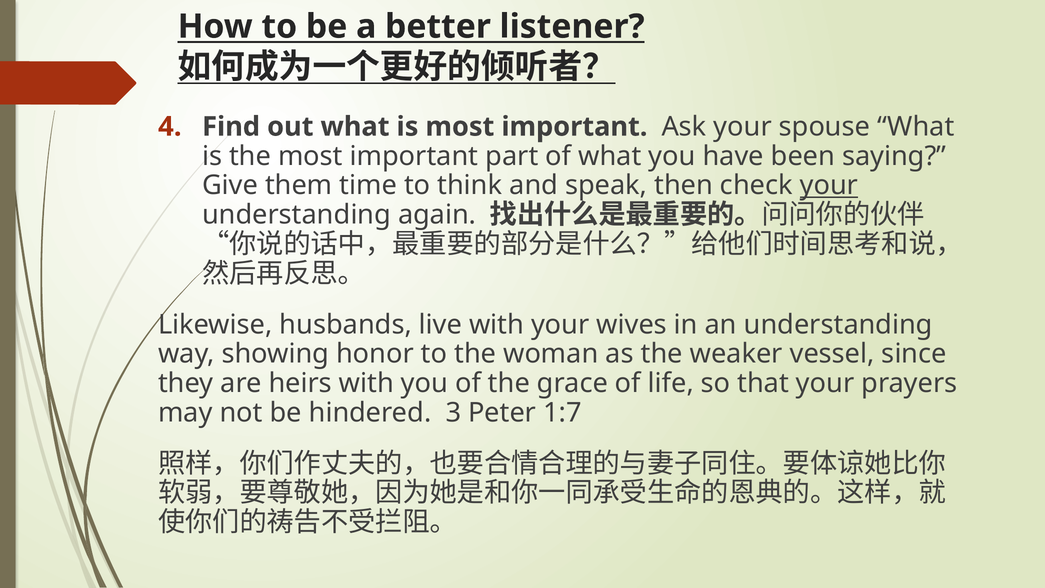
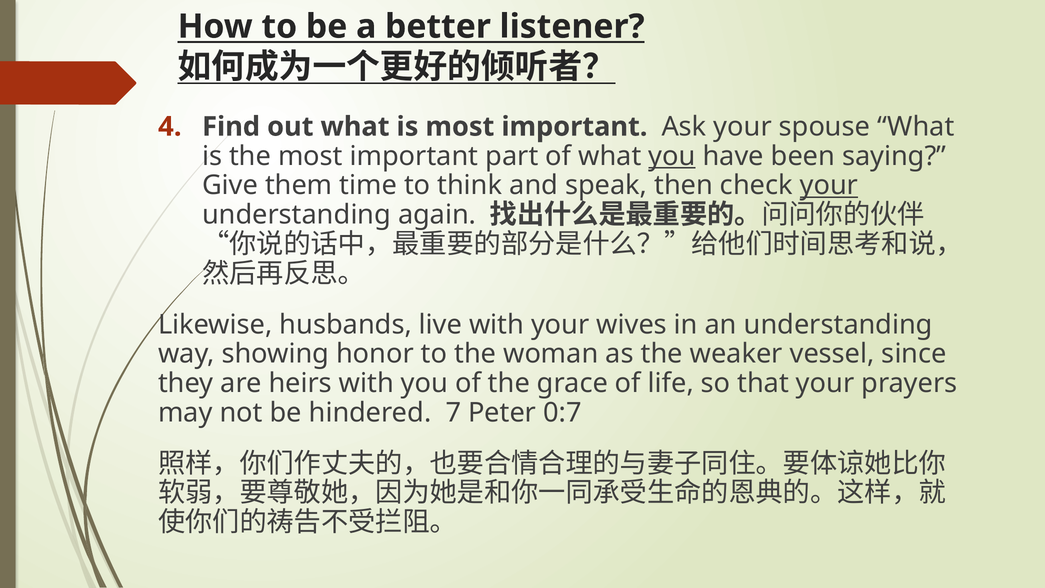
you at (672, 156) underline: none -> present
3: 3 -> 7
1:7: 1:7 -> 0:7
